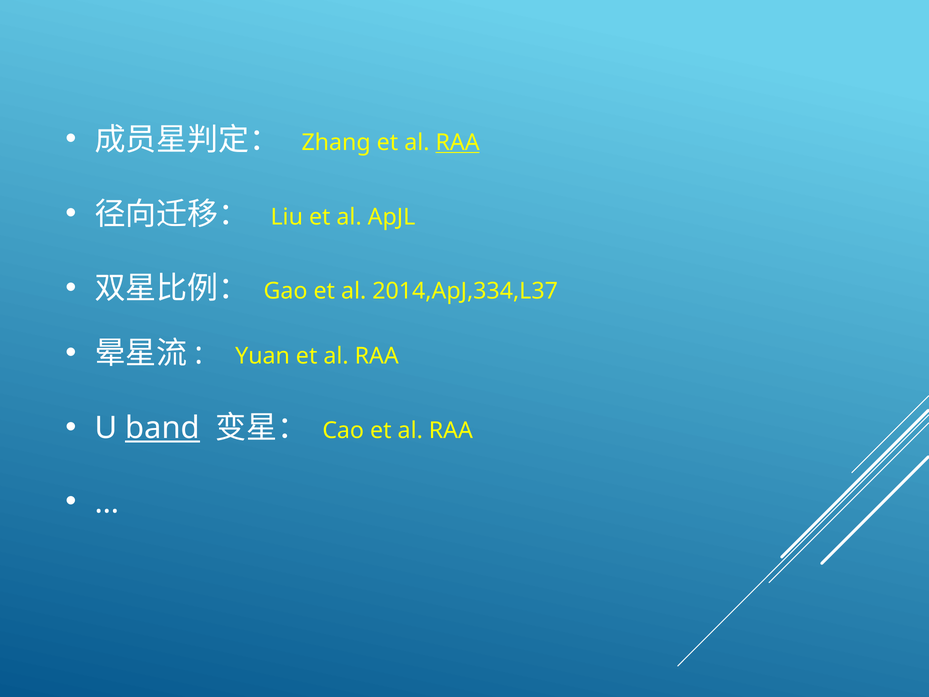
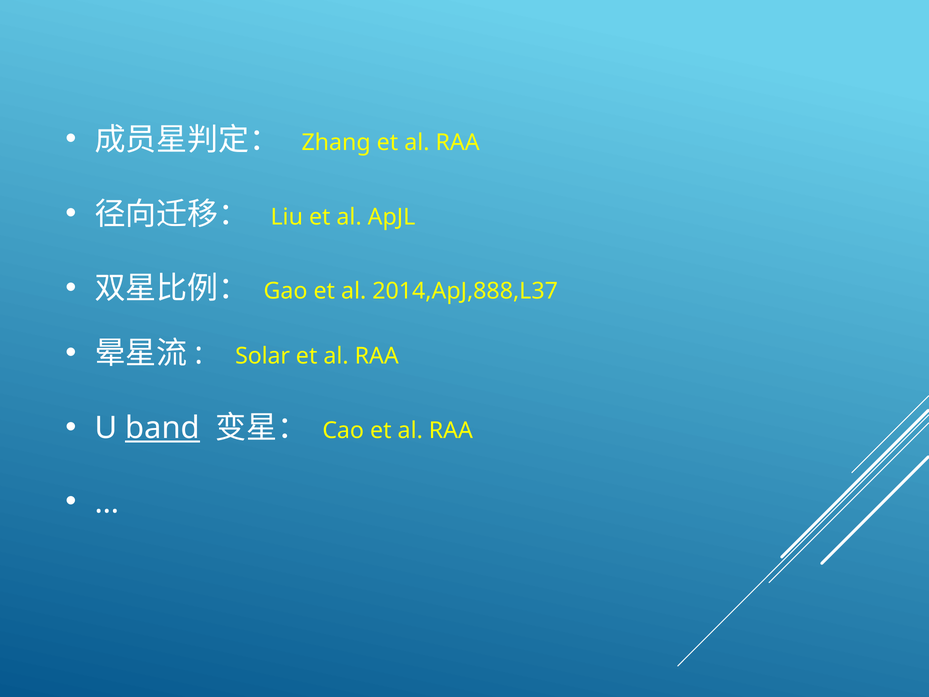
RAA at (458, 142) underline: present -> none
2014,ApJ,334,L37: 2014,ApJ,334,L37 -> 2014,ApJ,888,L37
Yuan: Yuan -> Solar
